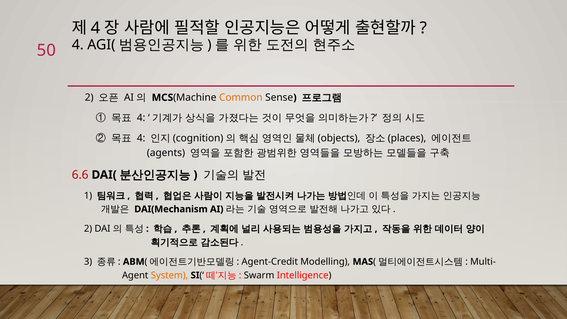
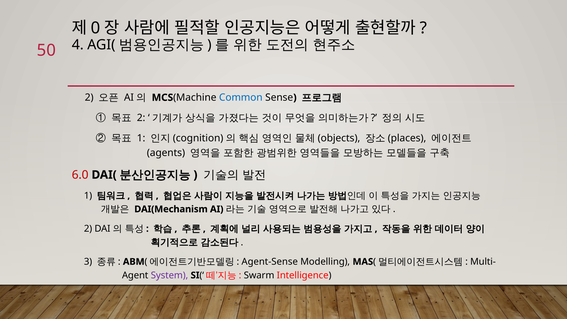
4 at (96, 28): 4 -> 0
Common colour: orange -> blue
4 at (141, 118): 4 -> 2
4 at (141, 138): 4 -> 1
6.6: 6.6 -> 6.0
Agent-Credit: Agent-Credit -> Agent-Sense
System colour: orange -> purple
